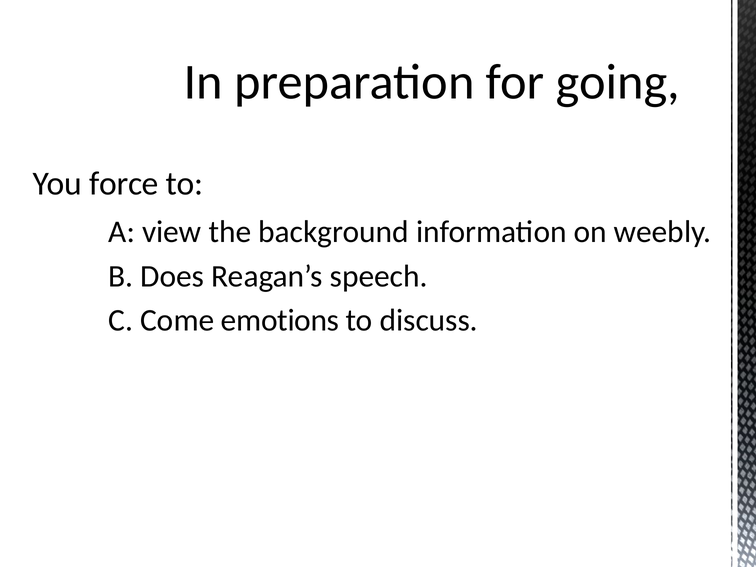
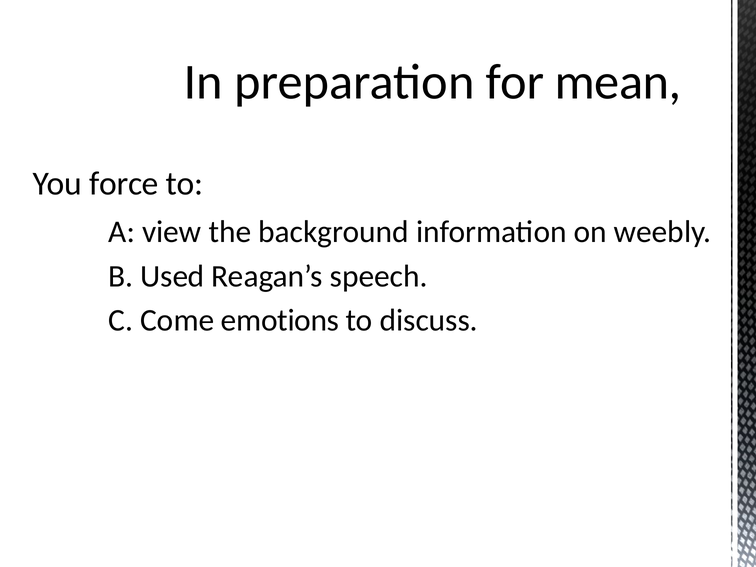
going: going -> mean
Does: Does -> Used
